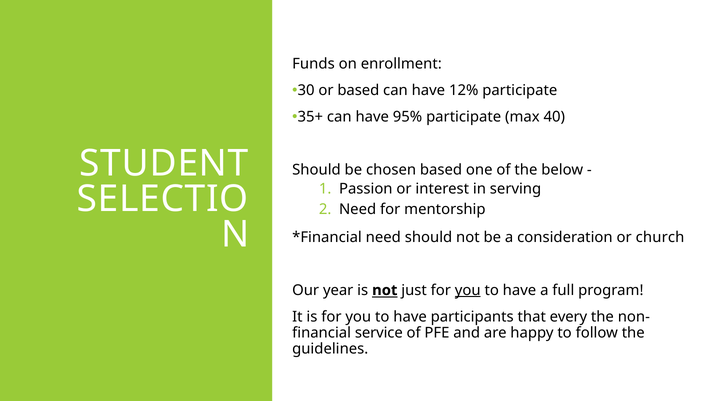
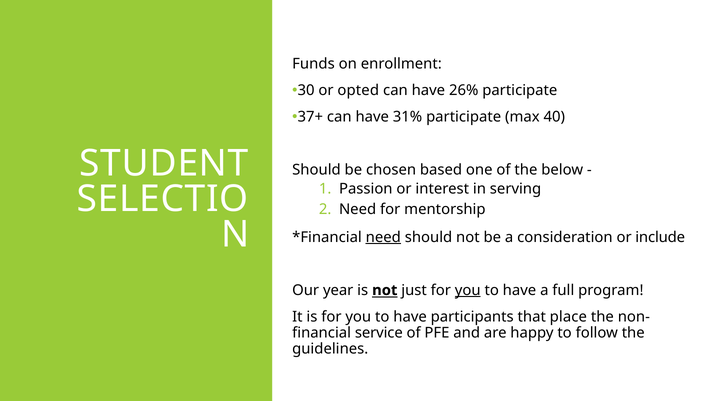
or based: based -> opted
12%: 12% -> 26%
35+: 35+ -> 37+
95%: 95% -> 31%
need at (383, 237) underline: none -> present
church: church -> include
every: every -> place
